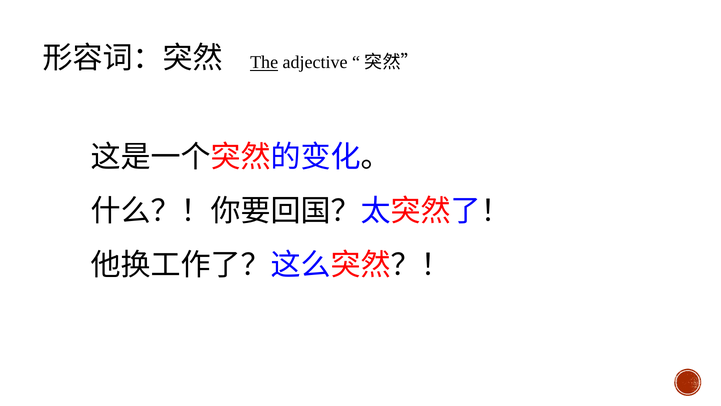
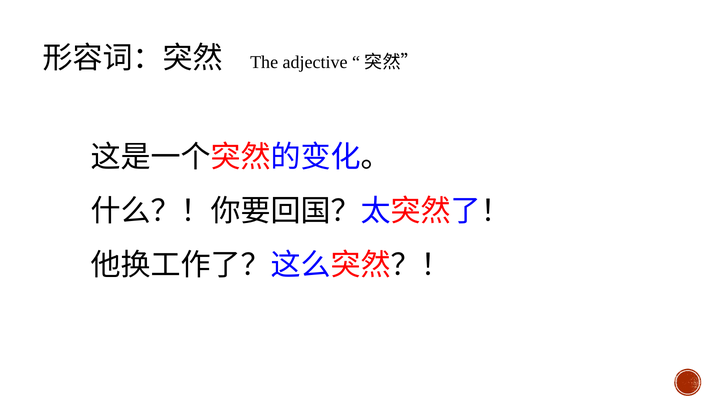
The underline: present -> none
